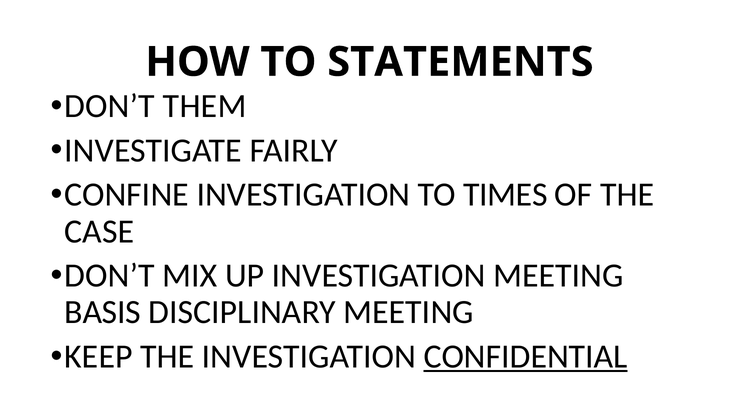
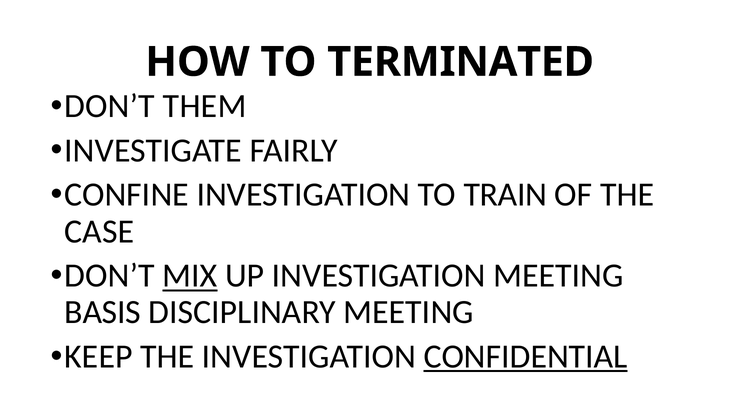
STATEMENTS: STATEMENTS -> TERMINATED
TIMES: TIMES -> TRAIN
MIX underline: none -> present
